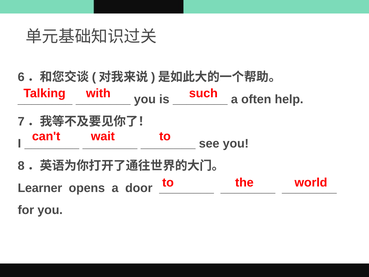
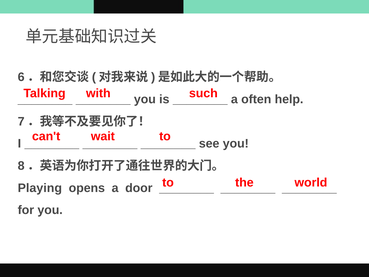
Learner: Learner -> Playing
